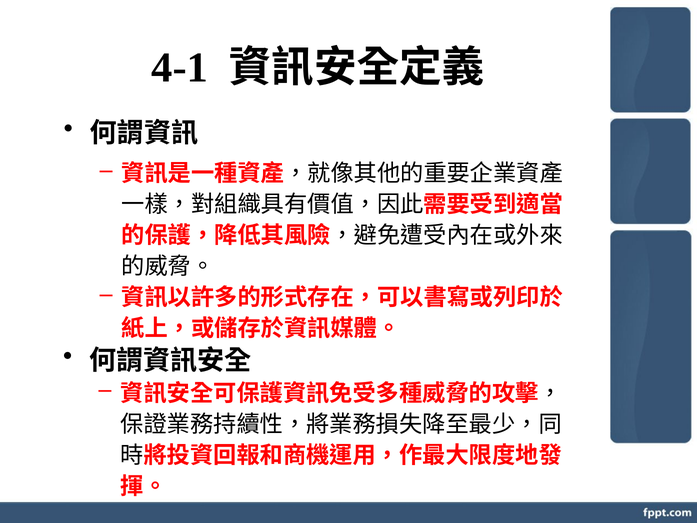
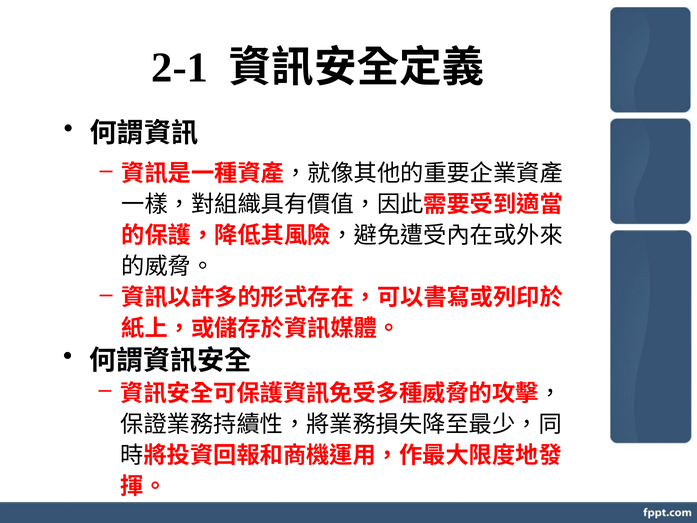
4-1: 4-1 -> 2-1
